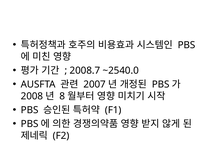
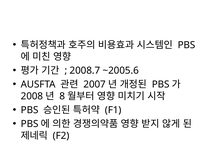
~2540.0: ~2540.0 -> ~2005.6
